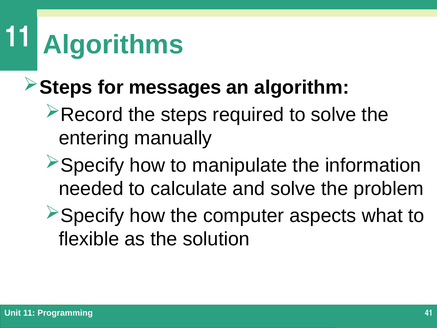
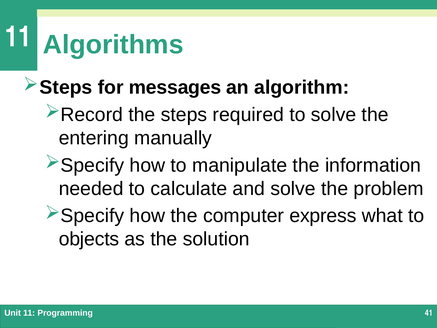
aspects: aspects -> express
flexible: flexible -> objects
